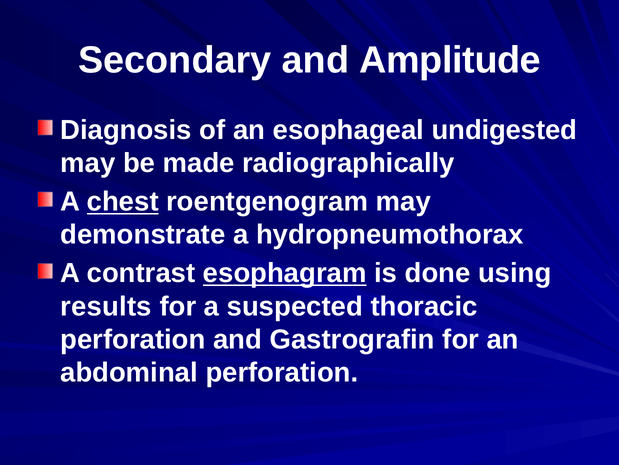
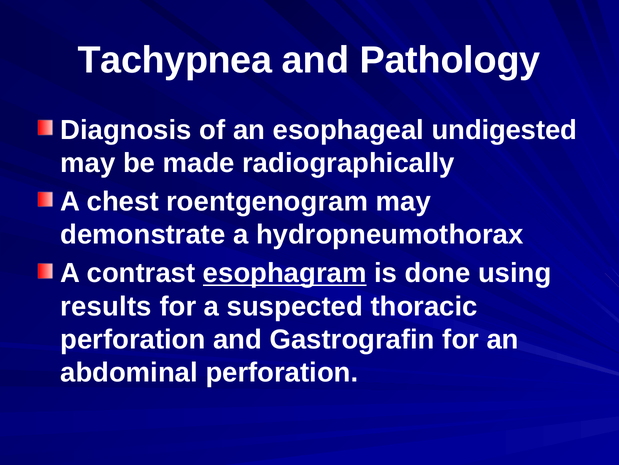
Secondary: Secondary -> Tachypnea
Amplitude: Amplitude -> Pathology
chest underline: present -> none
